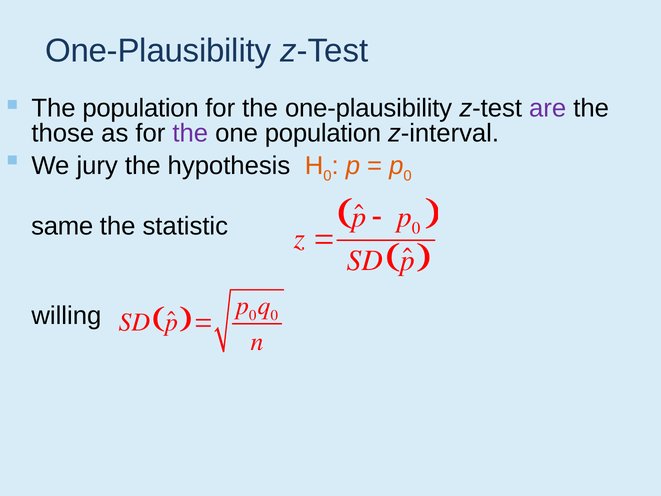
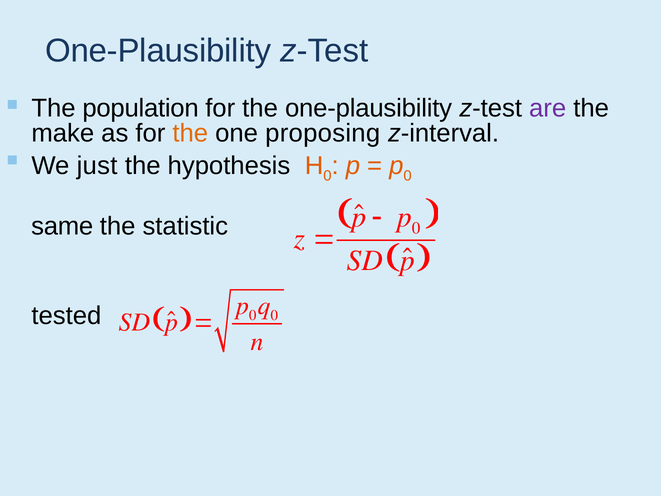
those: those -> make
the at (190, 133) colour: purple -> orange
one population: population -> proposing
jury: jury -> just
willing: willing -> tested
